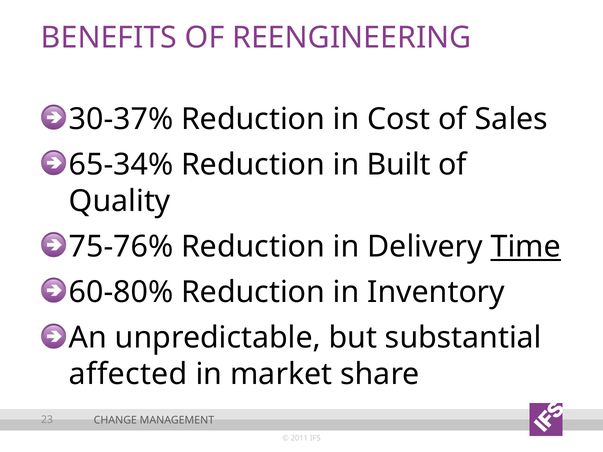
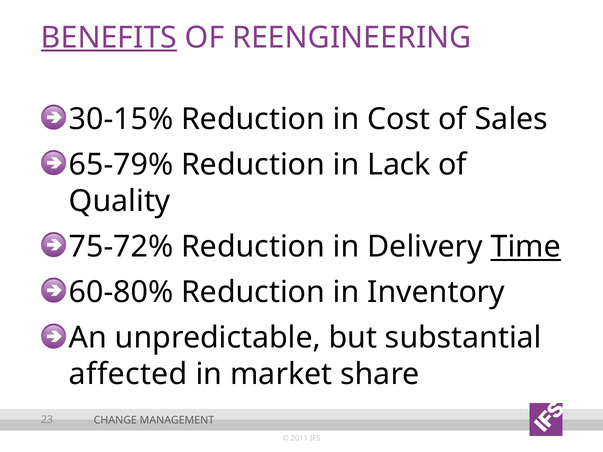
BENEFITS underline: none -> present
30-37%: 30-37% -> 30-15%
65-34%: 65-34% -> 65-79%
Built: Built -> Lack
75-76%: 75-76% -> 75-72%
